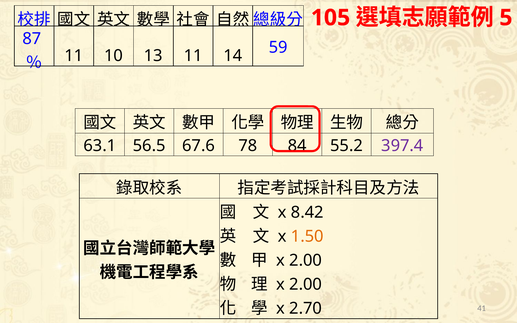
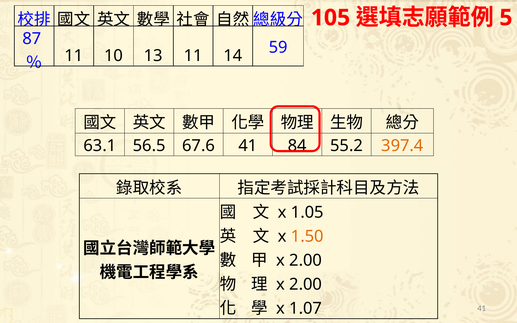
67.6 78: 78 -> 41
397.4 colour: purple -> orange
8.42: 8.42 -> 1.05
2.70: 2.70 -> 1.07
